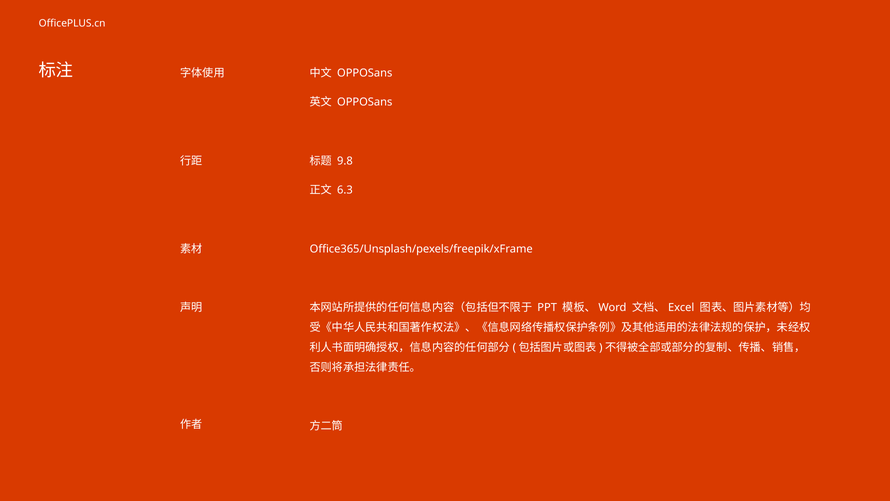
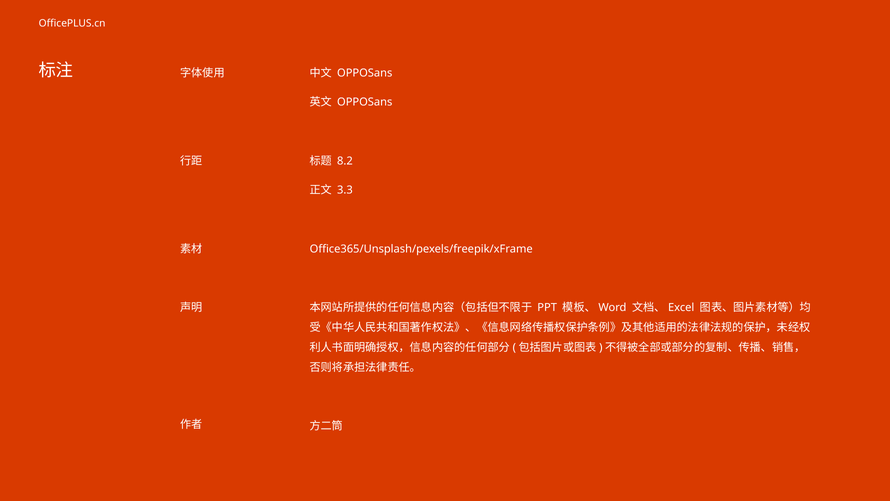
9.8: 9.8 -> 8.2
6.3: 6.3 -> 3.3
